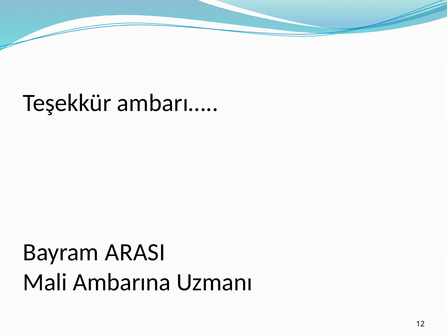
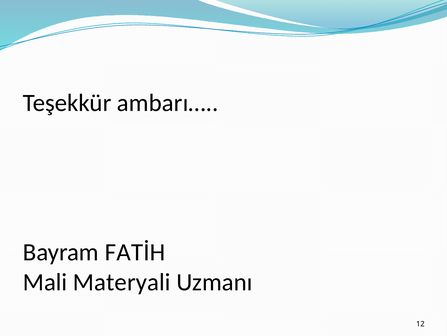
ARASI: ARASI -> FATİH
Ambarına: Ambarına -> Materyali
